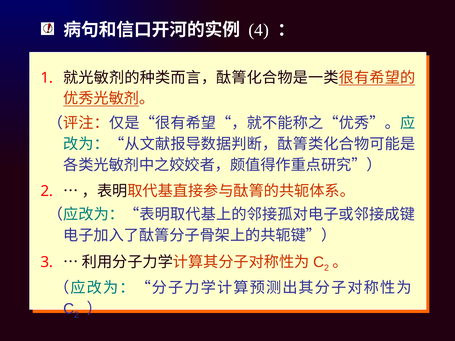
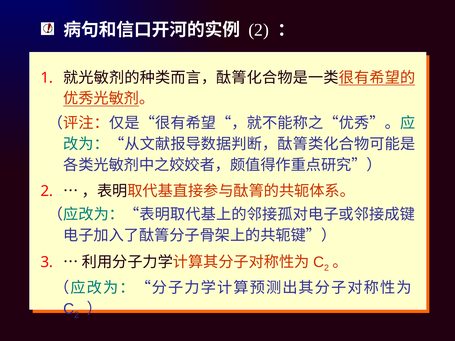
4 at (259, 30): 4 -> 2
